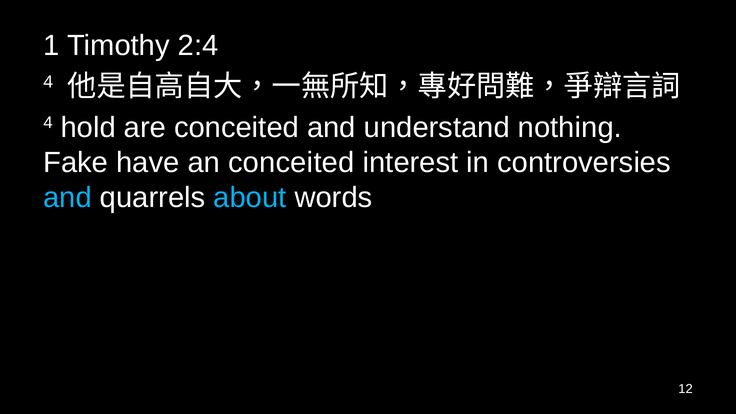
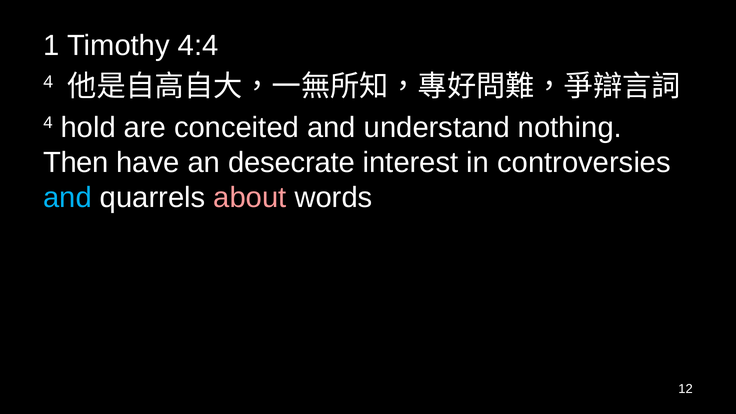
2:4: 2:4 -> 4:4
Fake: Fake -> Then
an conceited: conceited -> desecrate
about colour: light blue -> pink
